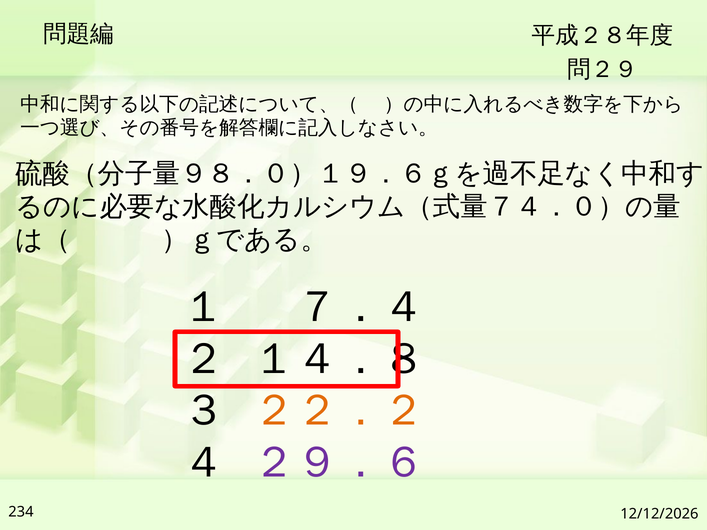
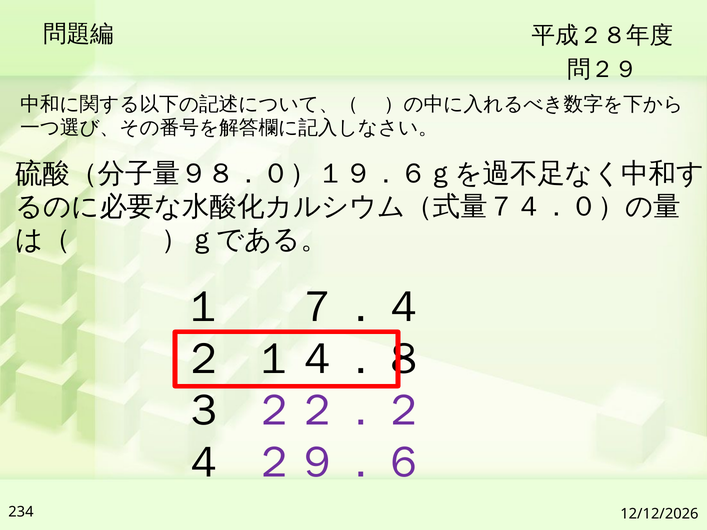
２２．２ colour: orange -> purple
